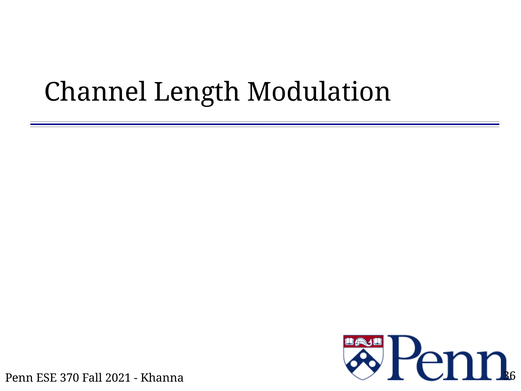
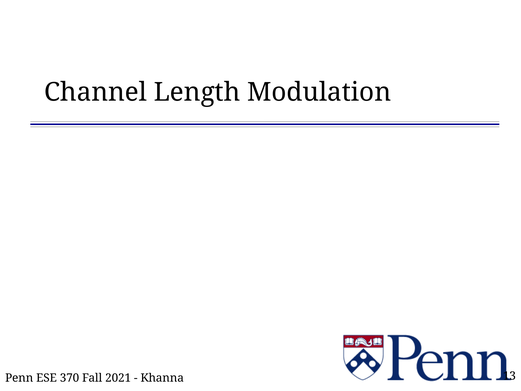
36: 36 -> 13
